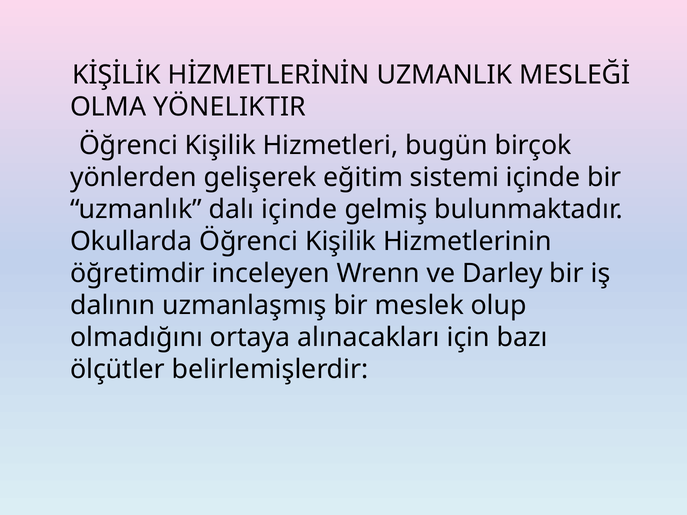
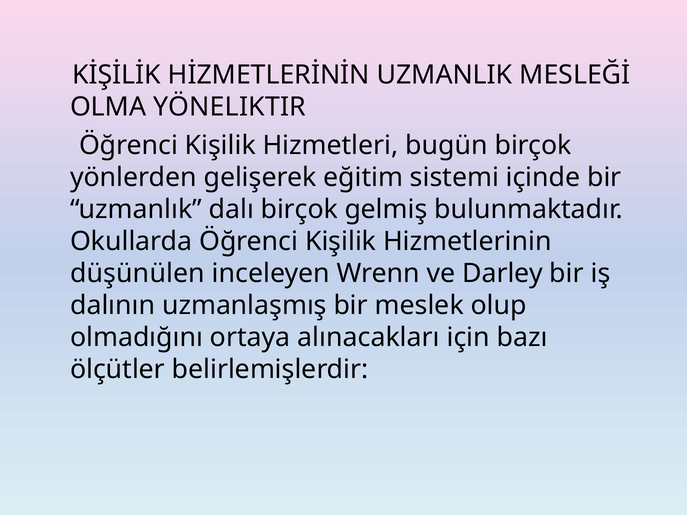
dalı içinde: içinde -> birçok
öğretimdir: öğretimdir -> düşünülen
